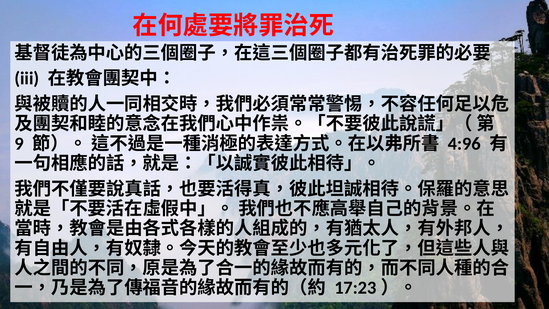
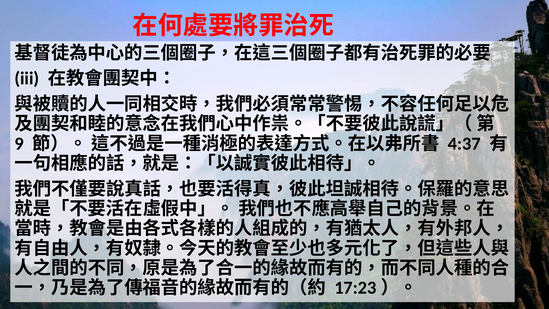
4:96: 4:96 -> 4:37
